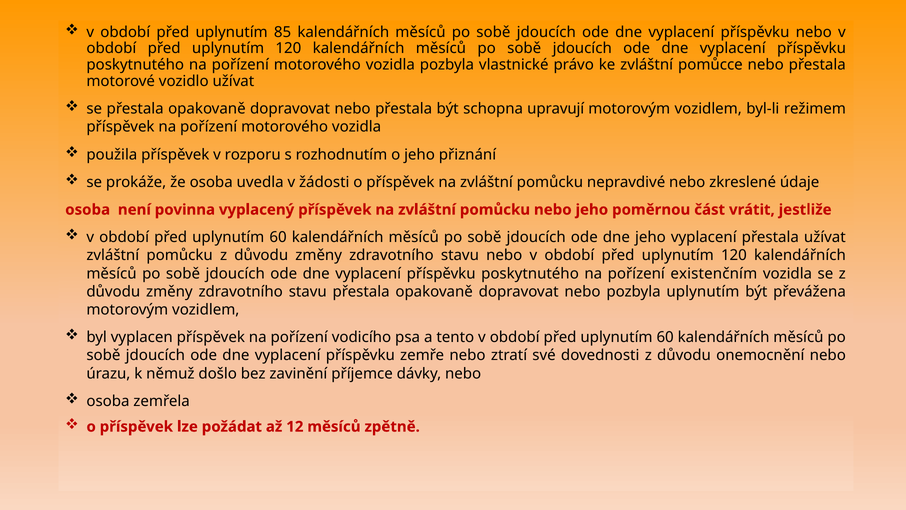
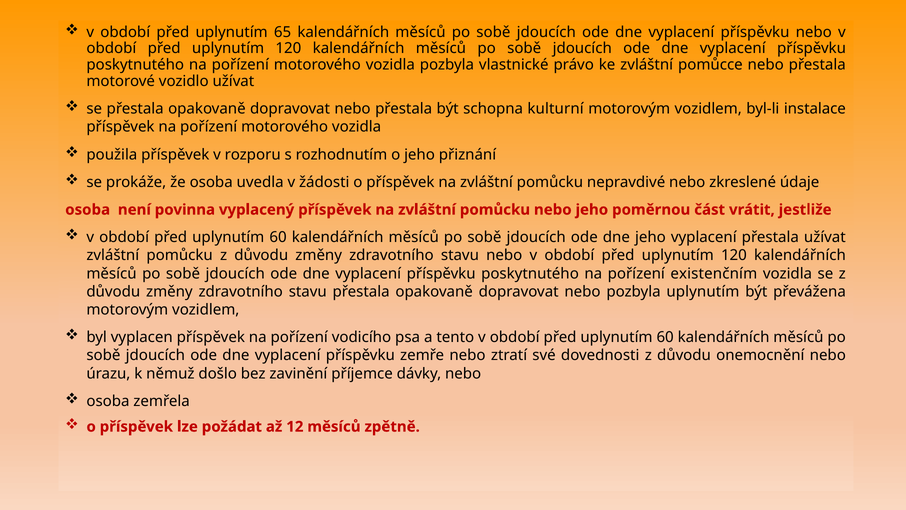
85: 85 -> 65
upravují: upravují -> kulturní
režimem: režimem -> instalace
